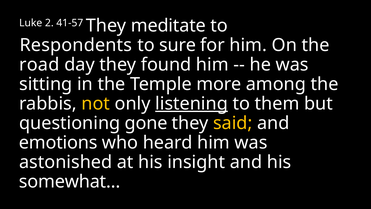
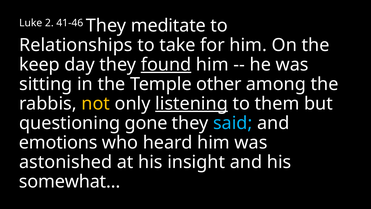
41-57: 41-57 -> 41-46
Respondents: Respondents -> Relationships
sure: sure -> take
road: road -> keep
found underline: none -> present
more: more -> other
said colour: yellow -> light blue
